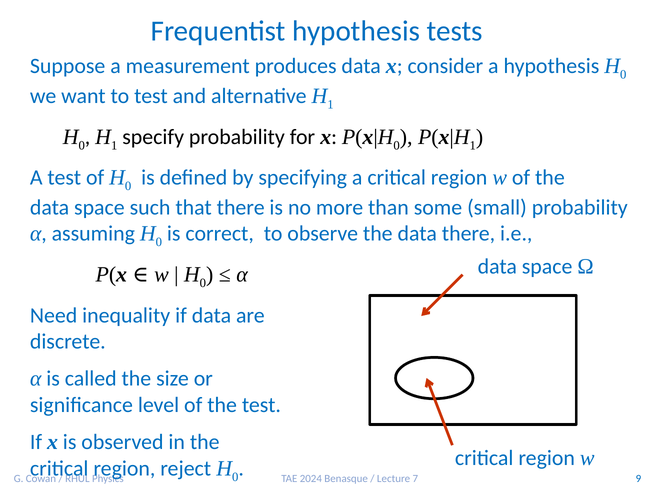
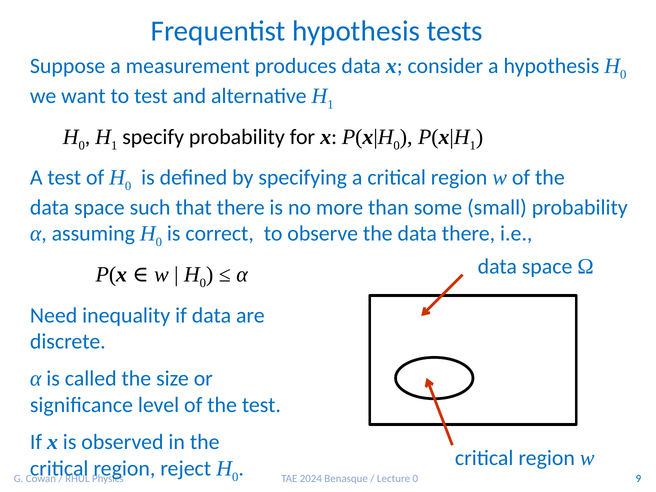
Lecture 7: 7 -> 0
